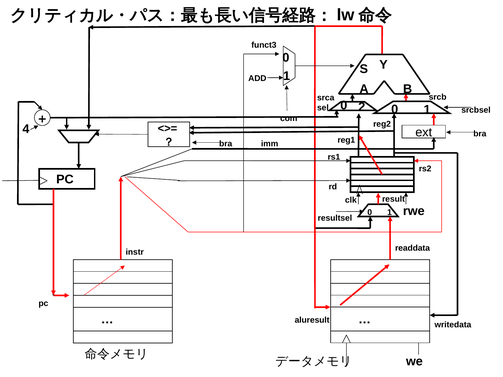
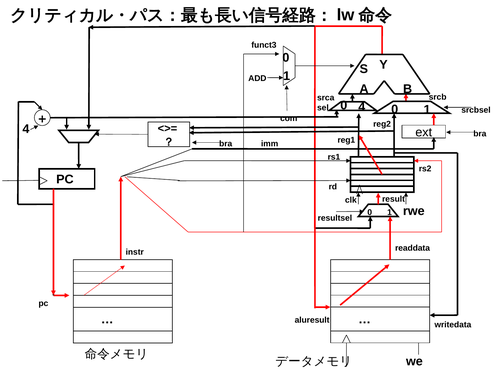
0 2: 2 -> 4
